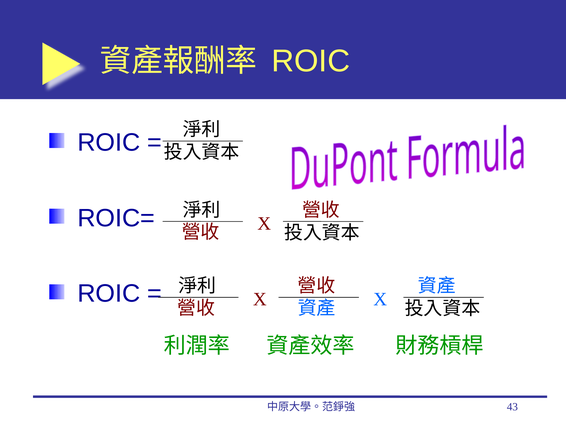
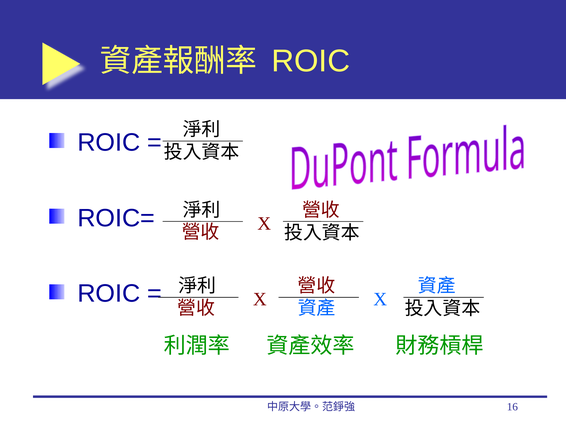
43: 43 -> 16
